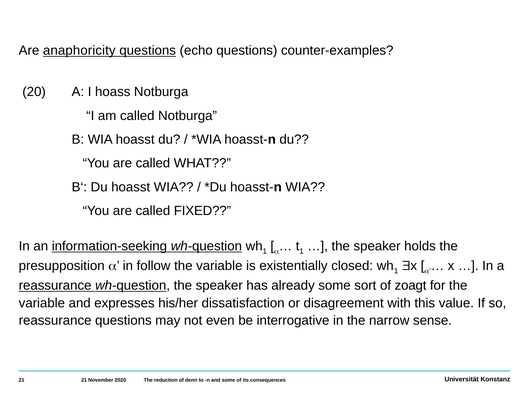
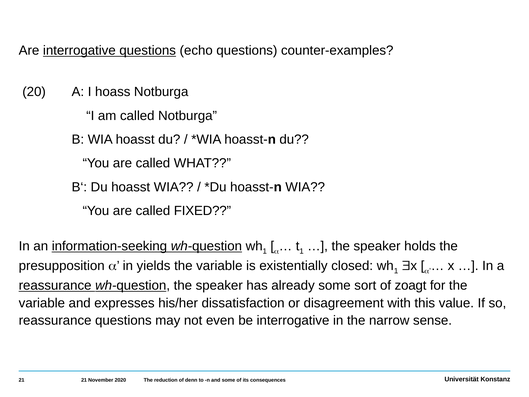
Are anaphoricity: anaphoricity -> interrogative
follow: follow -> yields
